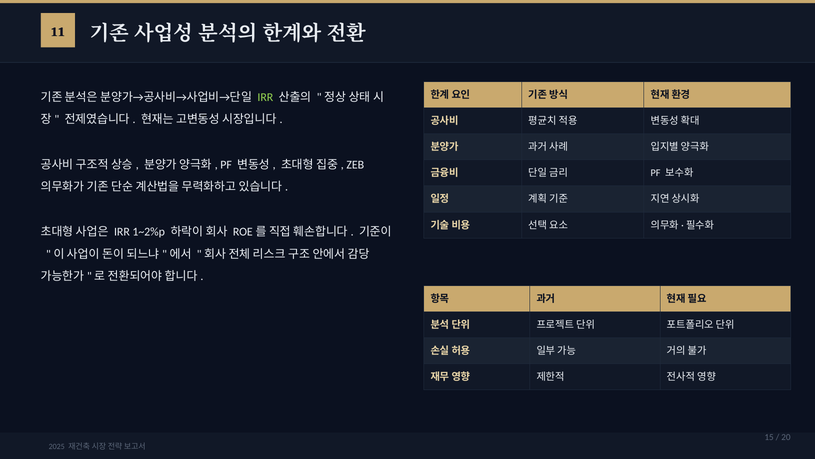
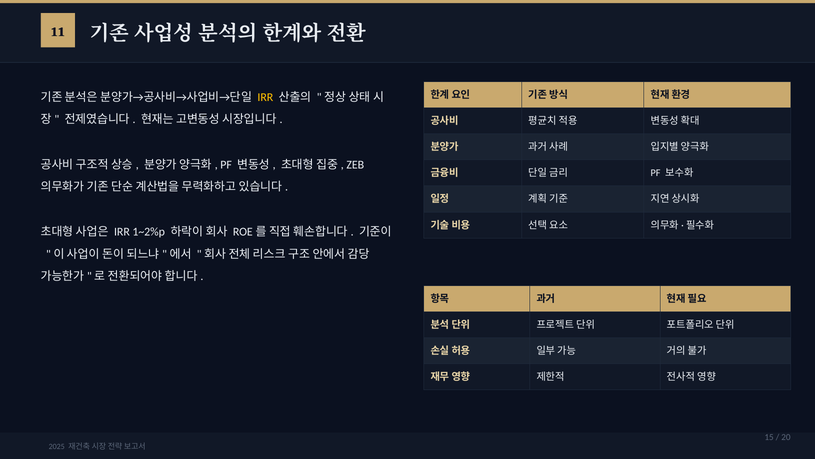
IRR at (265, 97) colour: light green -> yellow
